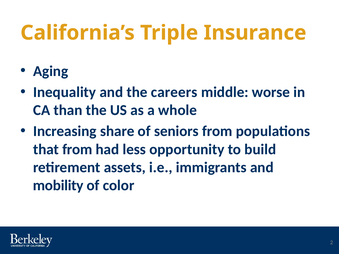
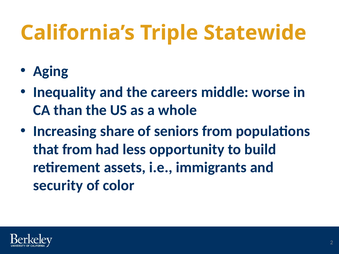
Insurance: Insurance -> Statewide
mobility: mobility -> security
